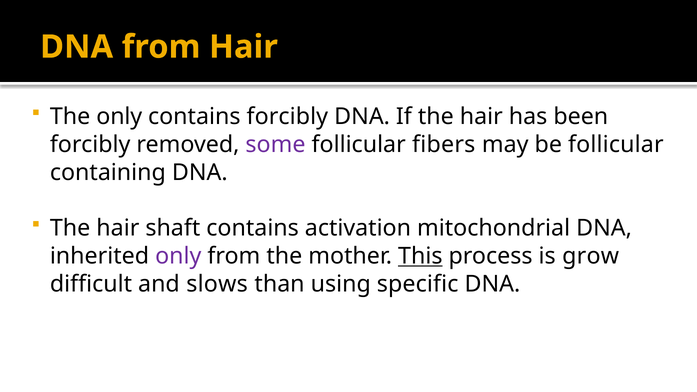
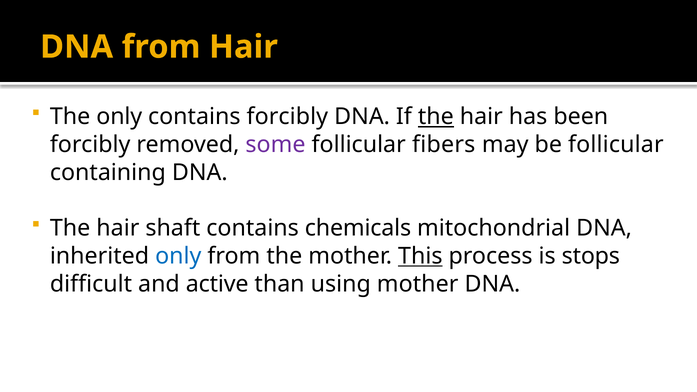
the at (436, 117) underline: none -> present
activation: activation -> chemicals
only at (178, 256) colour: purple -> blue
grow: grow -> stops
slows: slows -> active
using specific: specific -> mother
